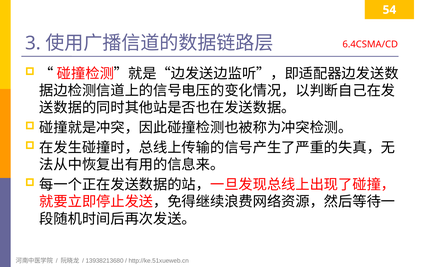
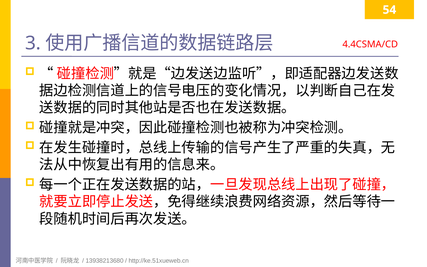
6.4CSMA/CD: 6.4CSMA/CD -> 4.4CSMA/CD
